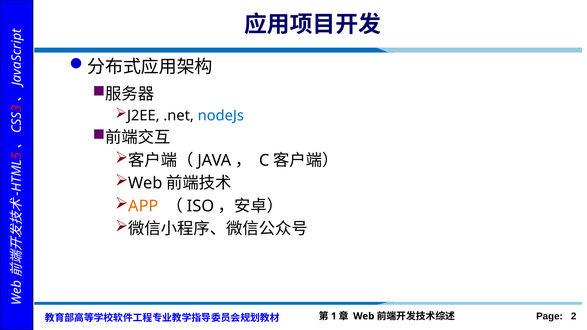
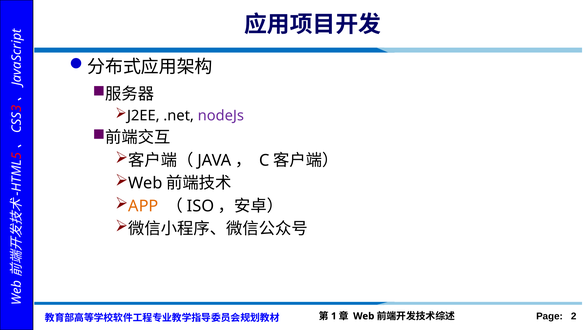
nodeJs colour: blue -> purple
